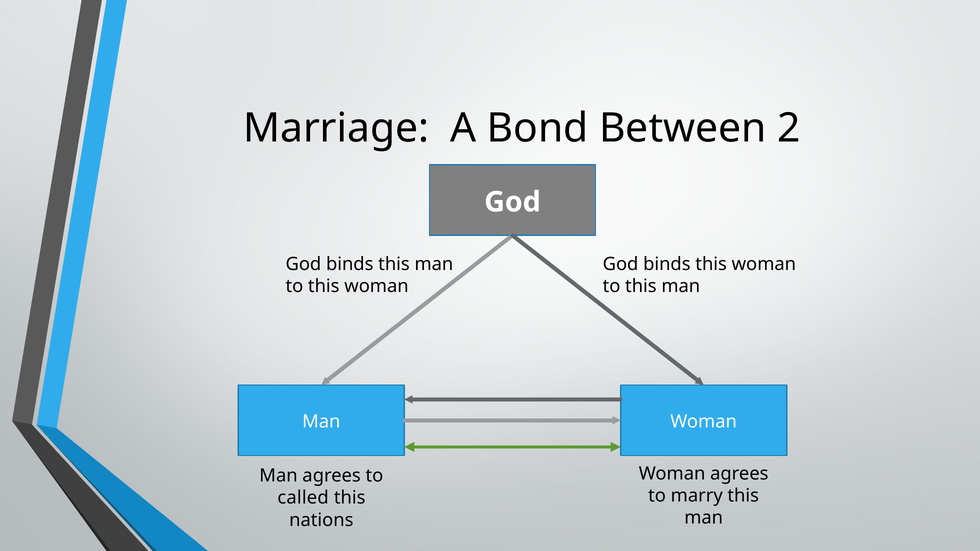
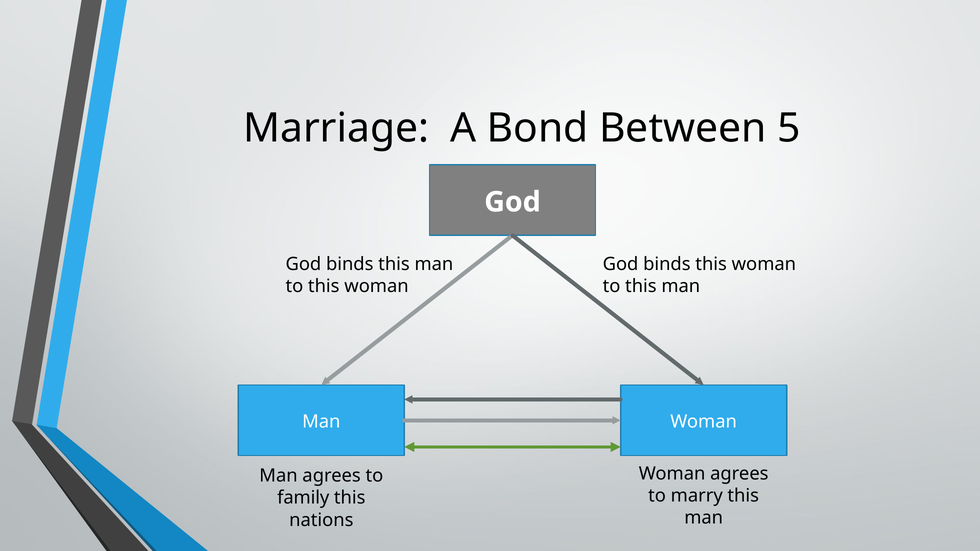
2: 2 -> 5
called: called -> family
